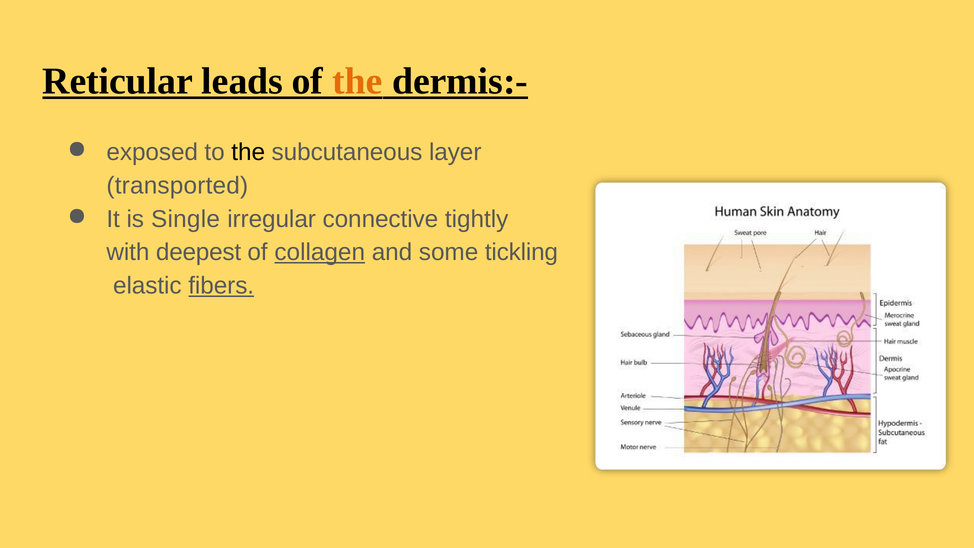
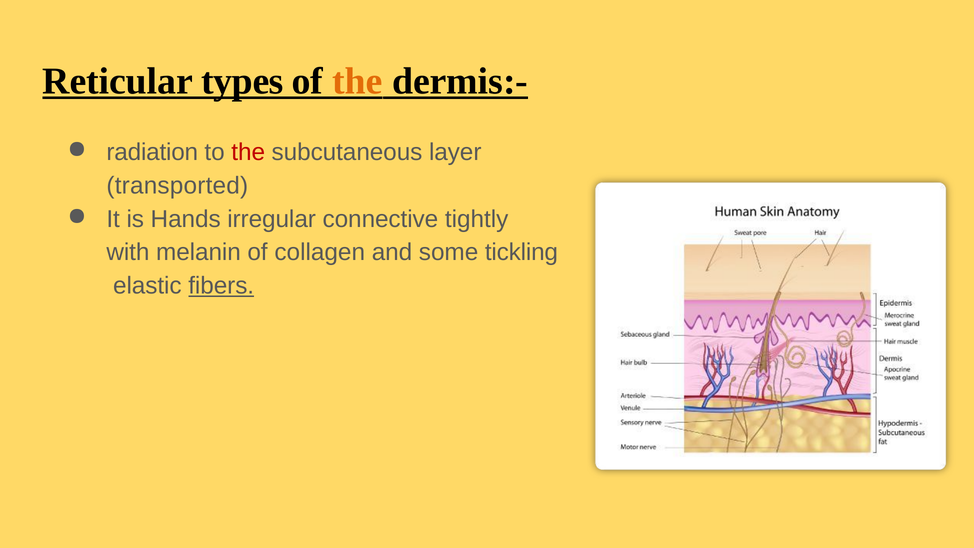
leads: leads -> types
exposed: exposed -> radiation
the at (248, 152) colour: black -> red
Single: Single -> Hands
deepest: deepest -> melanin
collagen underline: present -> none
